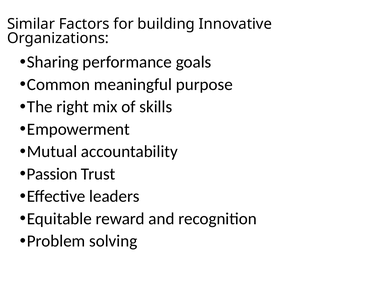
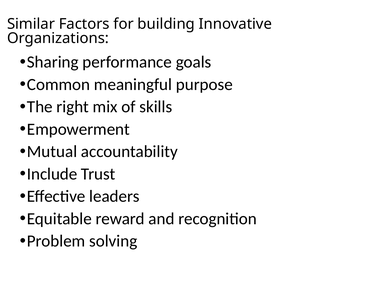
Passion: Passion -> Include
